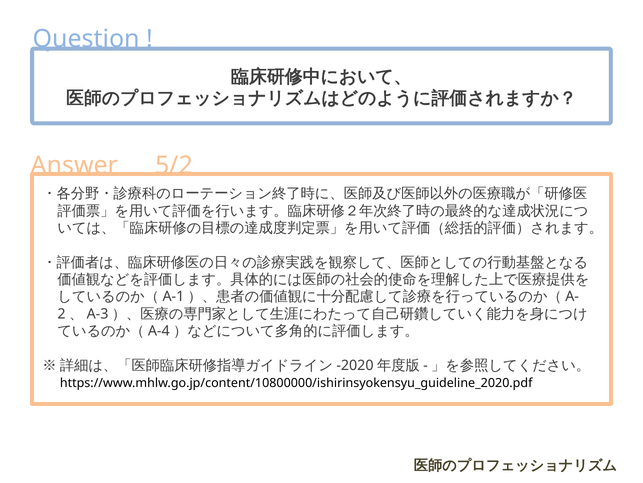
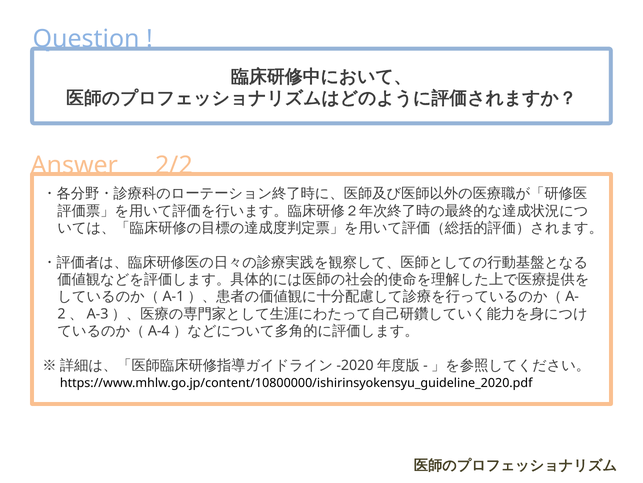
5/2: 5/2 -> 2/2
